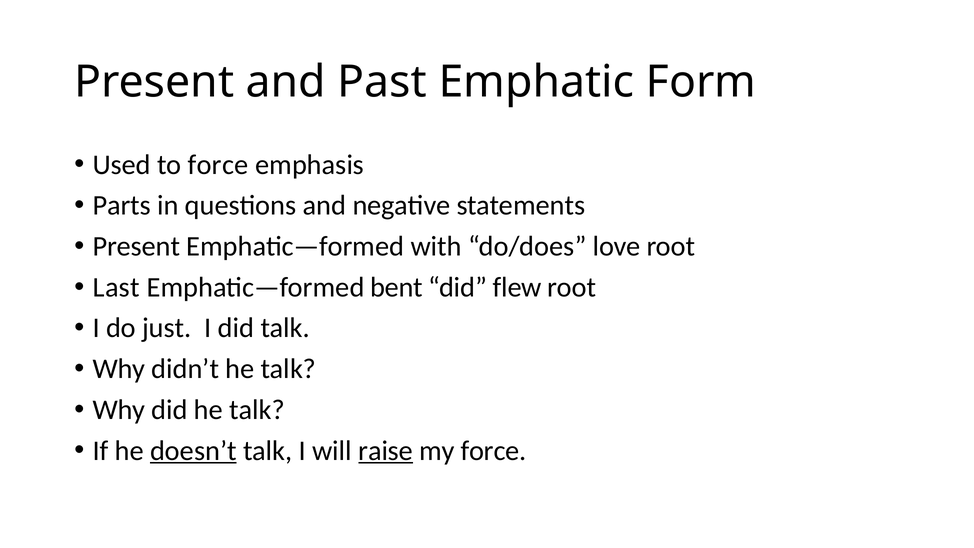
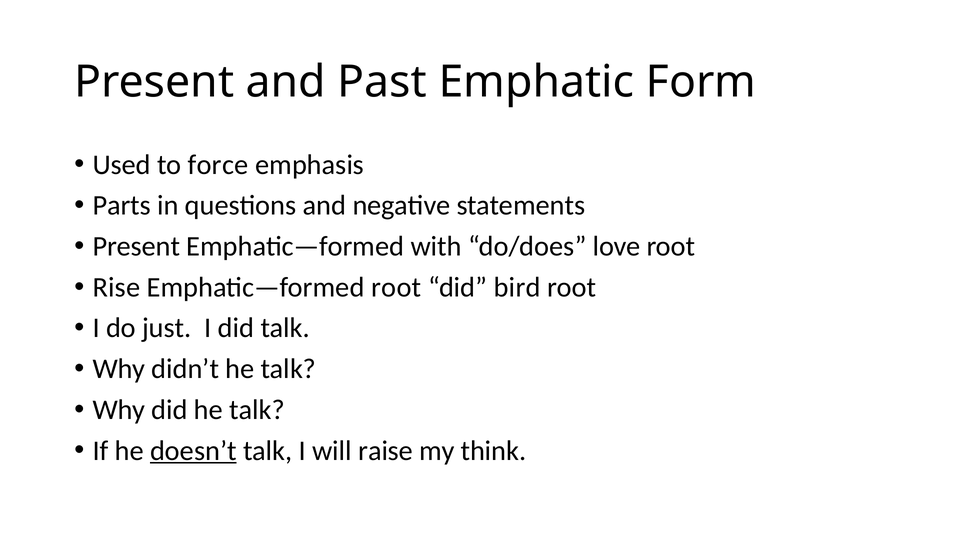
Last: Last -> Rise
Emphatic—formed bent: bent -> root
flew: flew -> bird
raise underline: present -> none
my force: force -> think
